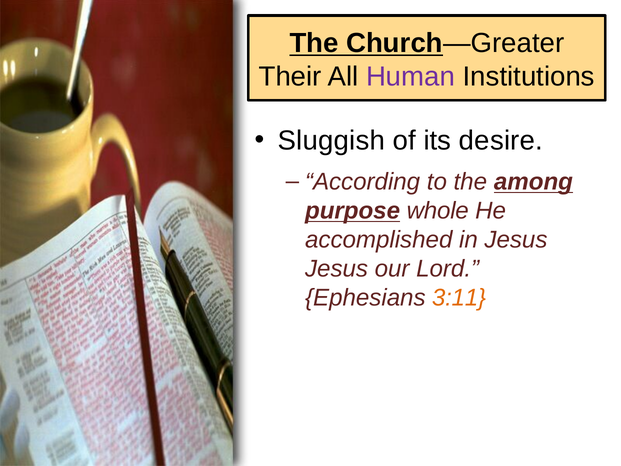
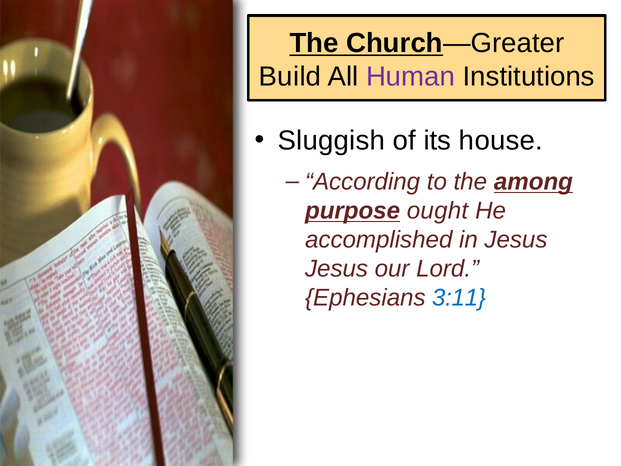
Their: Their -> Build
desire: desire -> house
whole: whole -> ought
3:11 colour: orange -> blue
